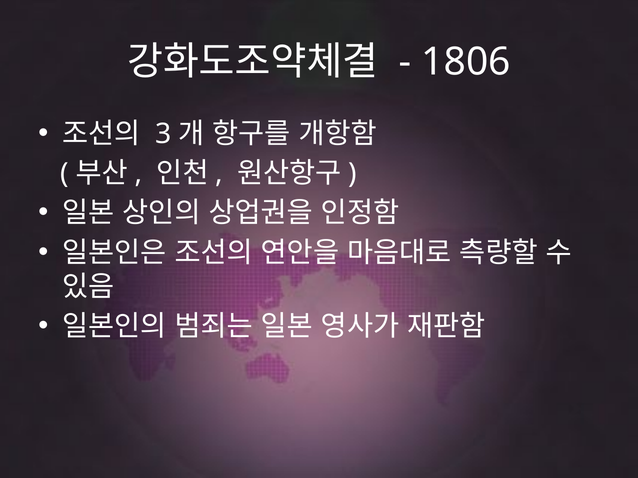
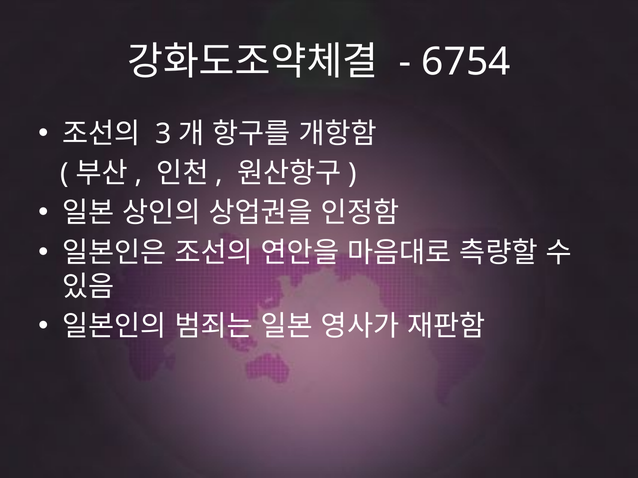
1806: 1806 -> 6754
